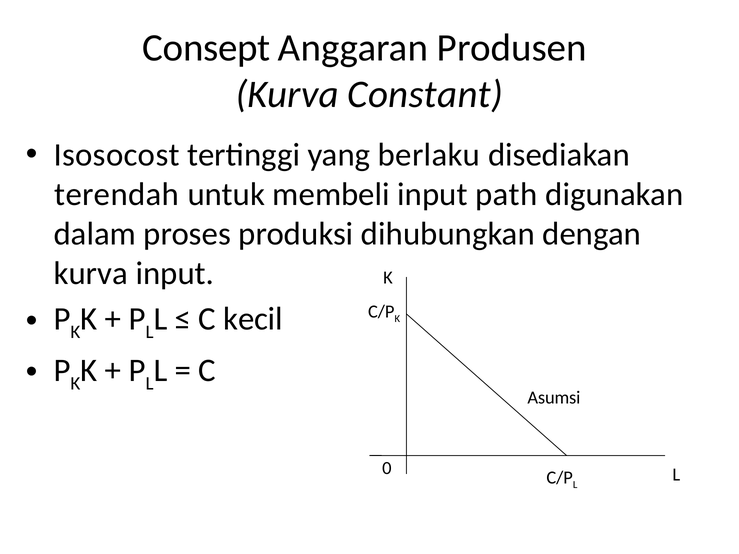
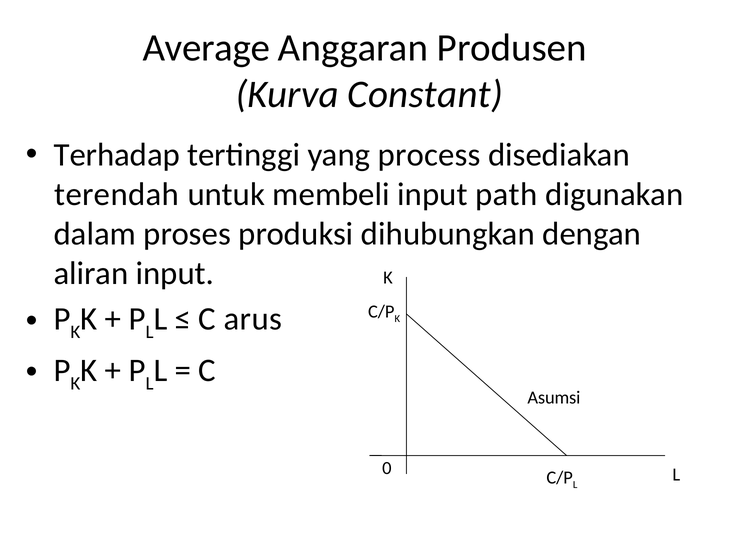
Consept: Consept -> Average
Isosocost: Isosocost -> Terhadap
berlaku: berlaku -> process
kurva at (91, 273): kurva -> aliran
kecil: kecil -> arus
